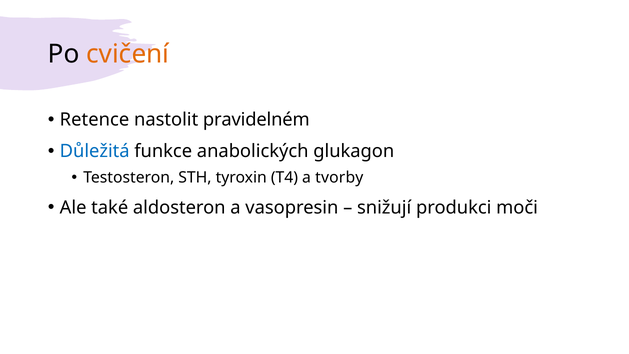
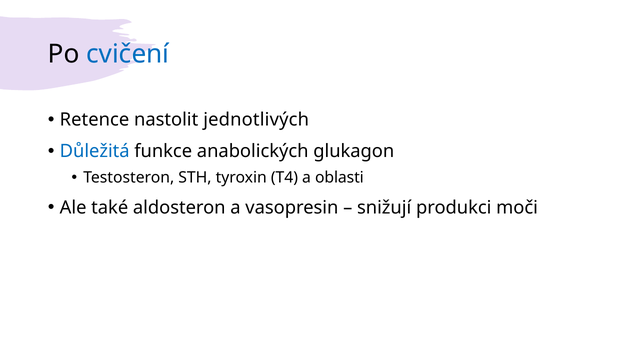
cvičení colour: orange -> blue
pravidelném: pravidelném -> jednotlivých
tvorby: tvorby -> oblasti
